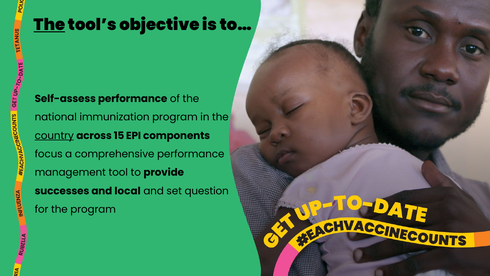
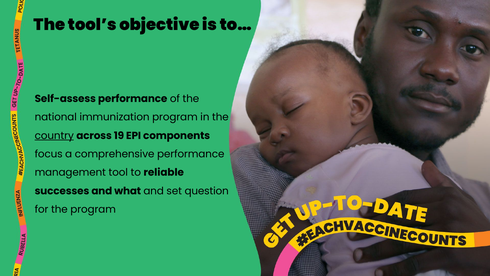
The at (49, 25) underline: present -> none
15: 15 -> 19
provide: provide -> reliable
local: local -> what
